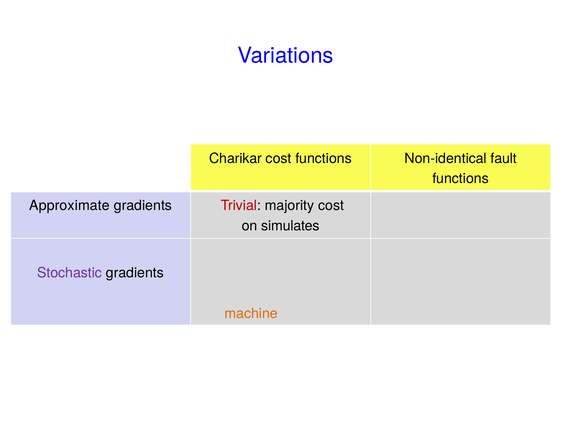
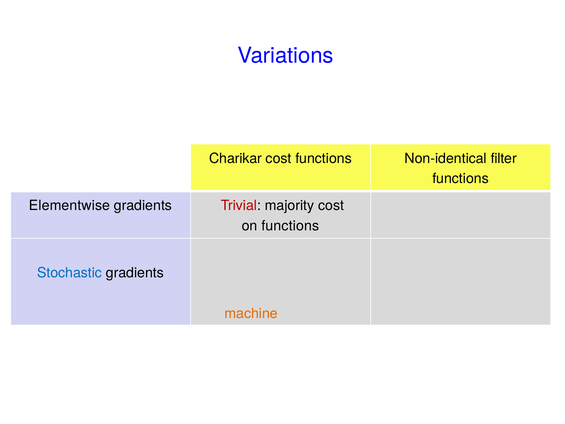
fault: fault -> filter
Approximate: Approximate -> Elementwise
on simulates: simulates -> functions
Stochastic colour: purple -> blue
